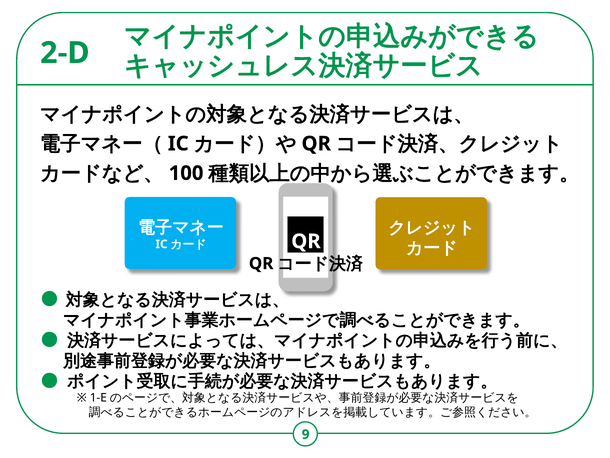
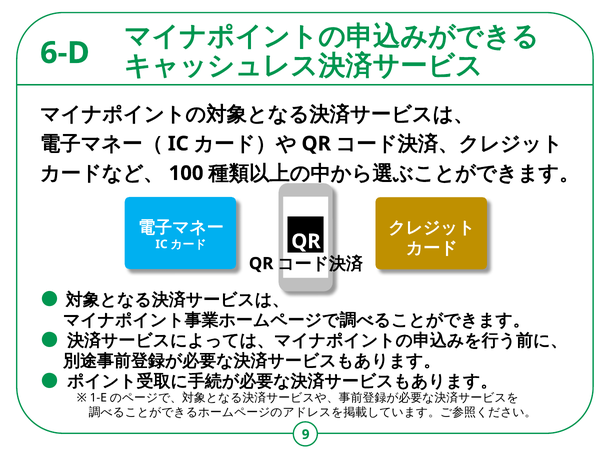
2-D: 2-D -> 6-D
